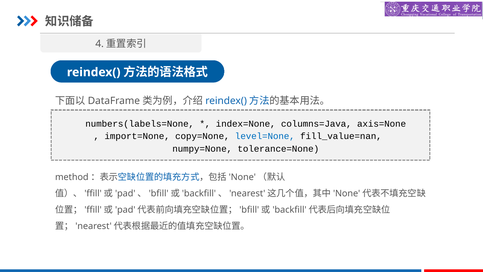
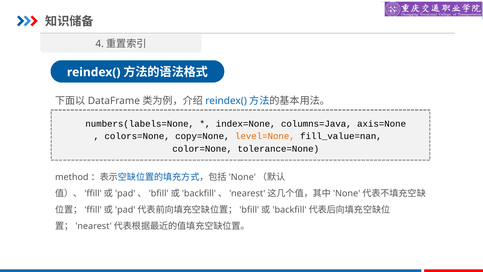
import=None: import=None -> colors=None
level=None colour: blue -> orange
numpy=None: numpy=None -> color=None
